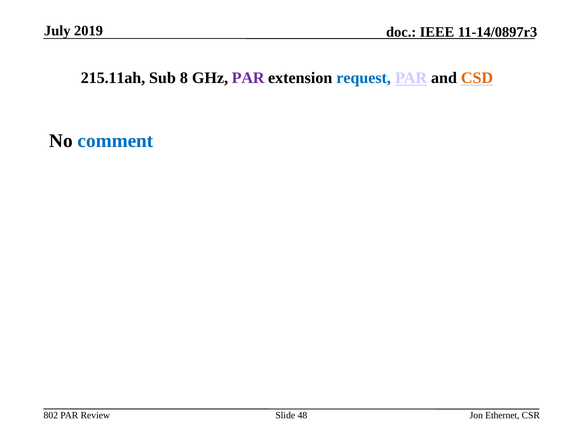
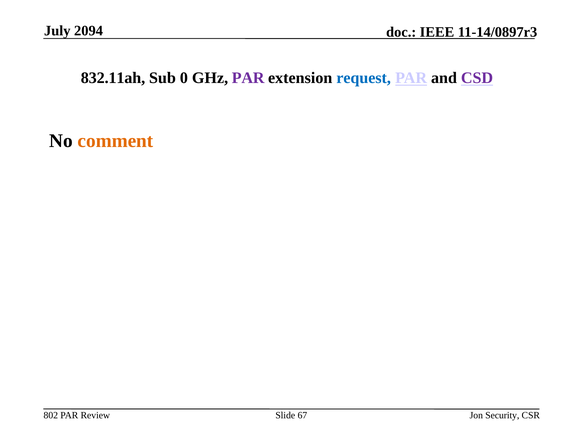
2019: 2019 -> 2094
215.11ah: 215.11ah -> 832.11ah
8: 8 -> 0
CSD colour: orange -> purple
comment colour: blue -> orange
48: 48 -> 67
Ethernet: Ethernet -> Security
